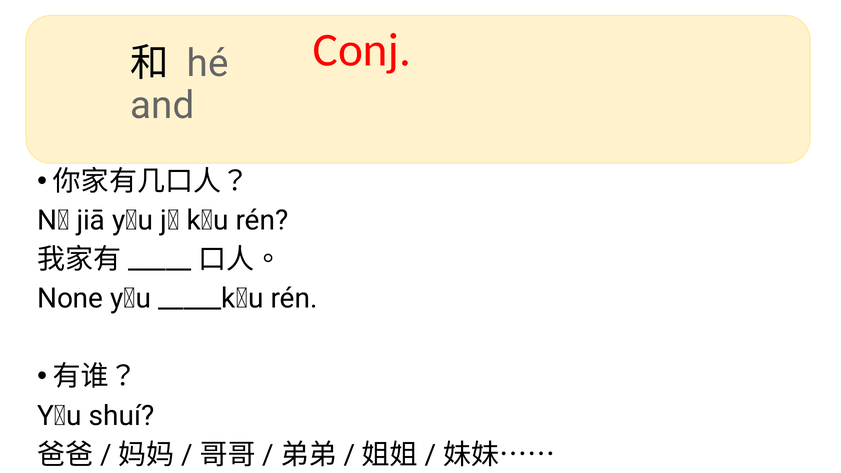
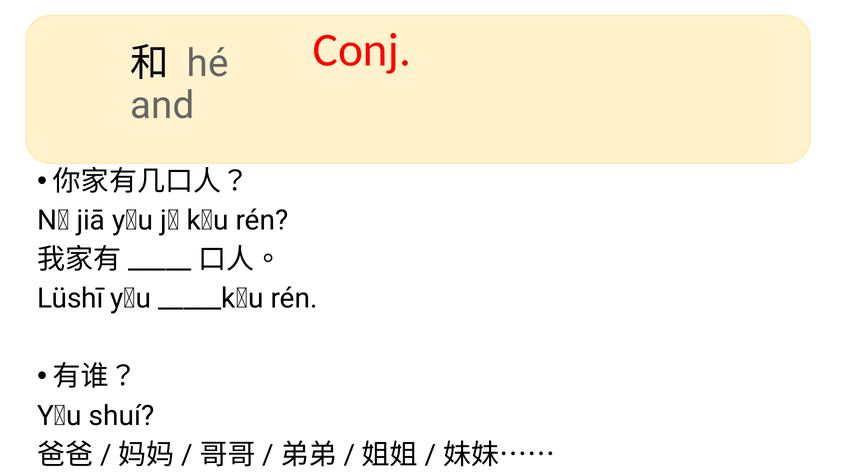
None: None -> Lǜshī
